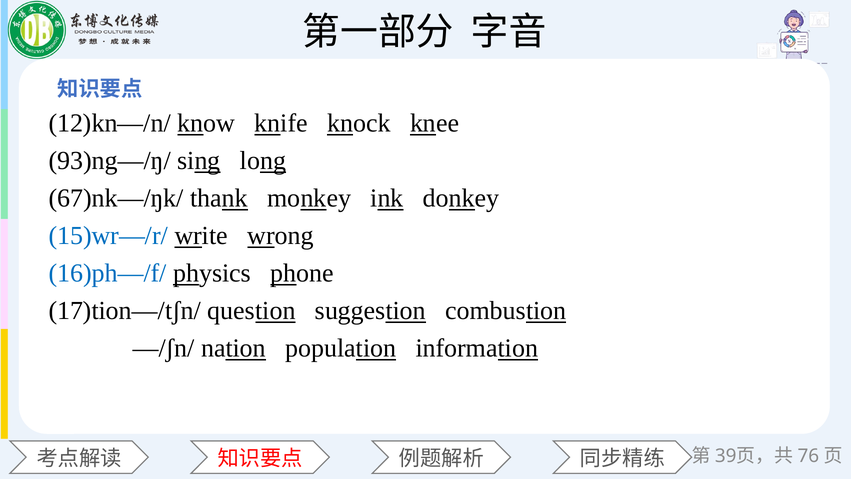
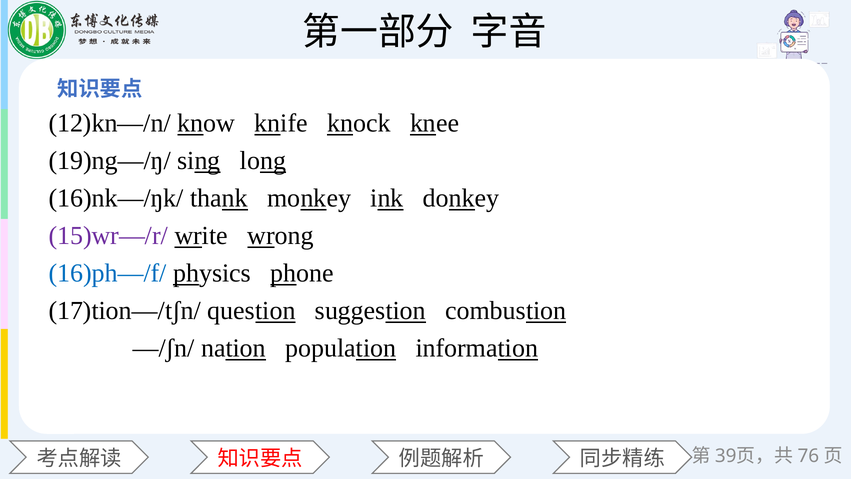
93)ng—/ŋ/: 93)ng—/ŋ/ -> 19)ng—/ŋ/
67)nk—/ŋk/: 67)nk—/ŋk/ -> 16)nk—/ŋk/
15)wr—/r/ colour: blue -> purple
